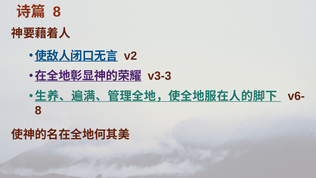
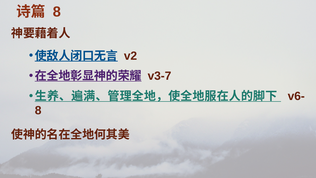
v3-3: v3-3 -> v3-7
